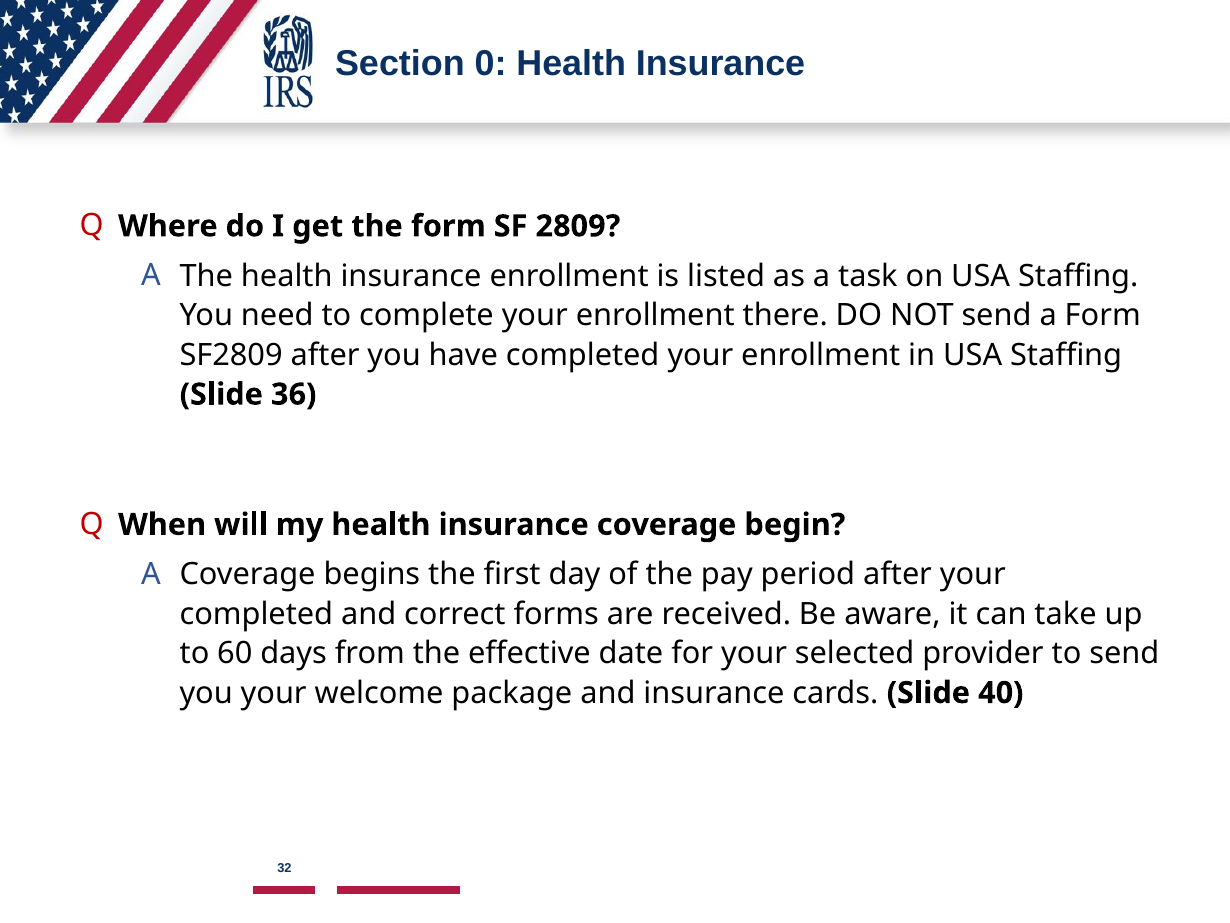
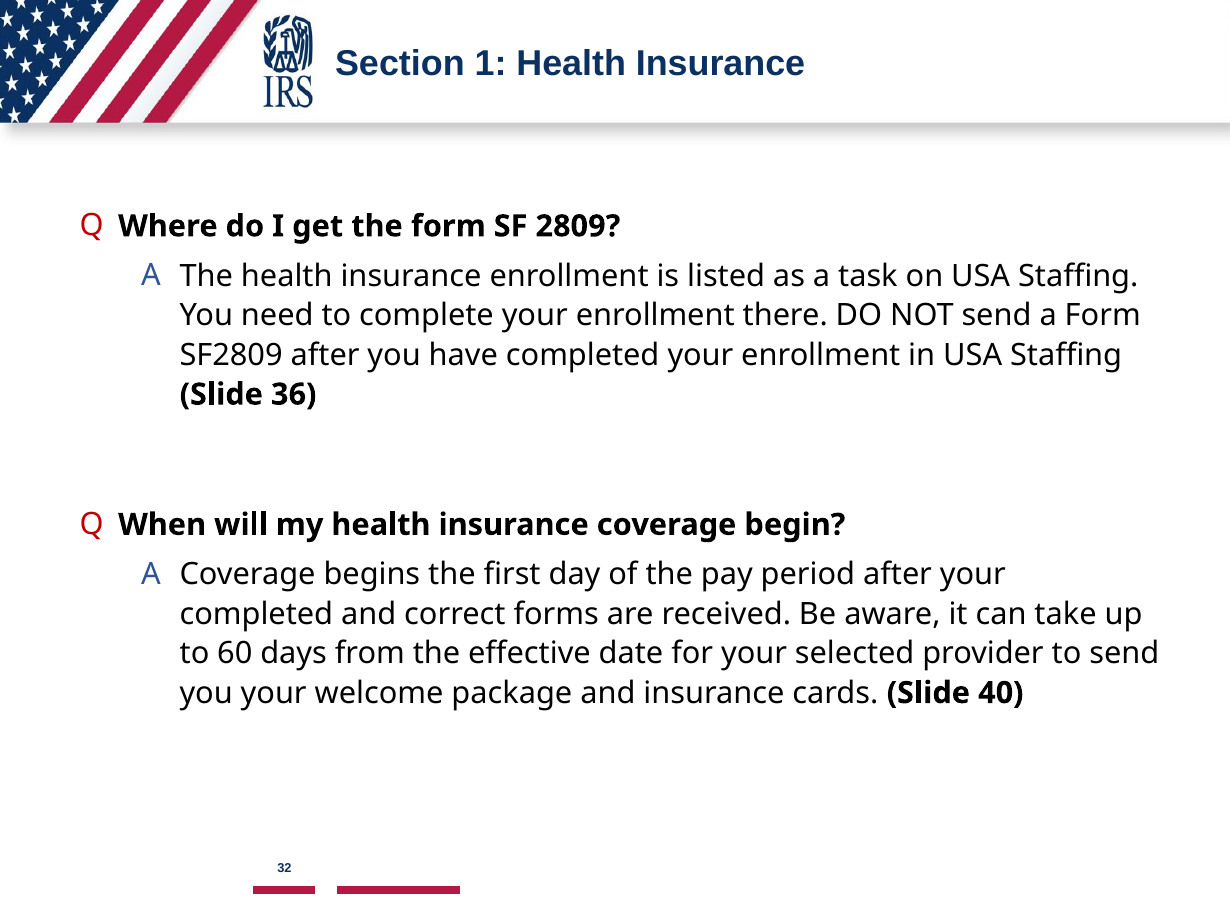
0: 0 -> 1
